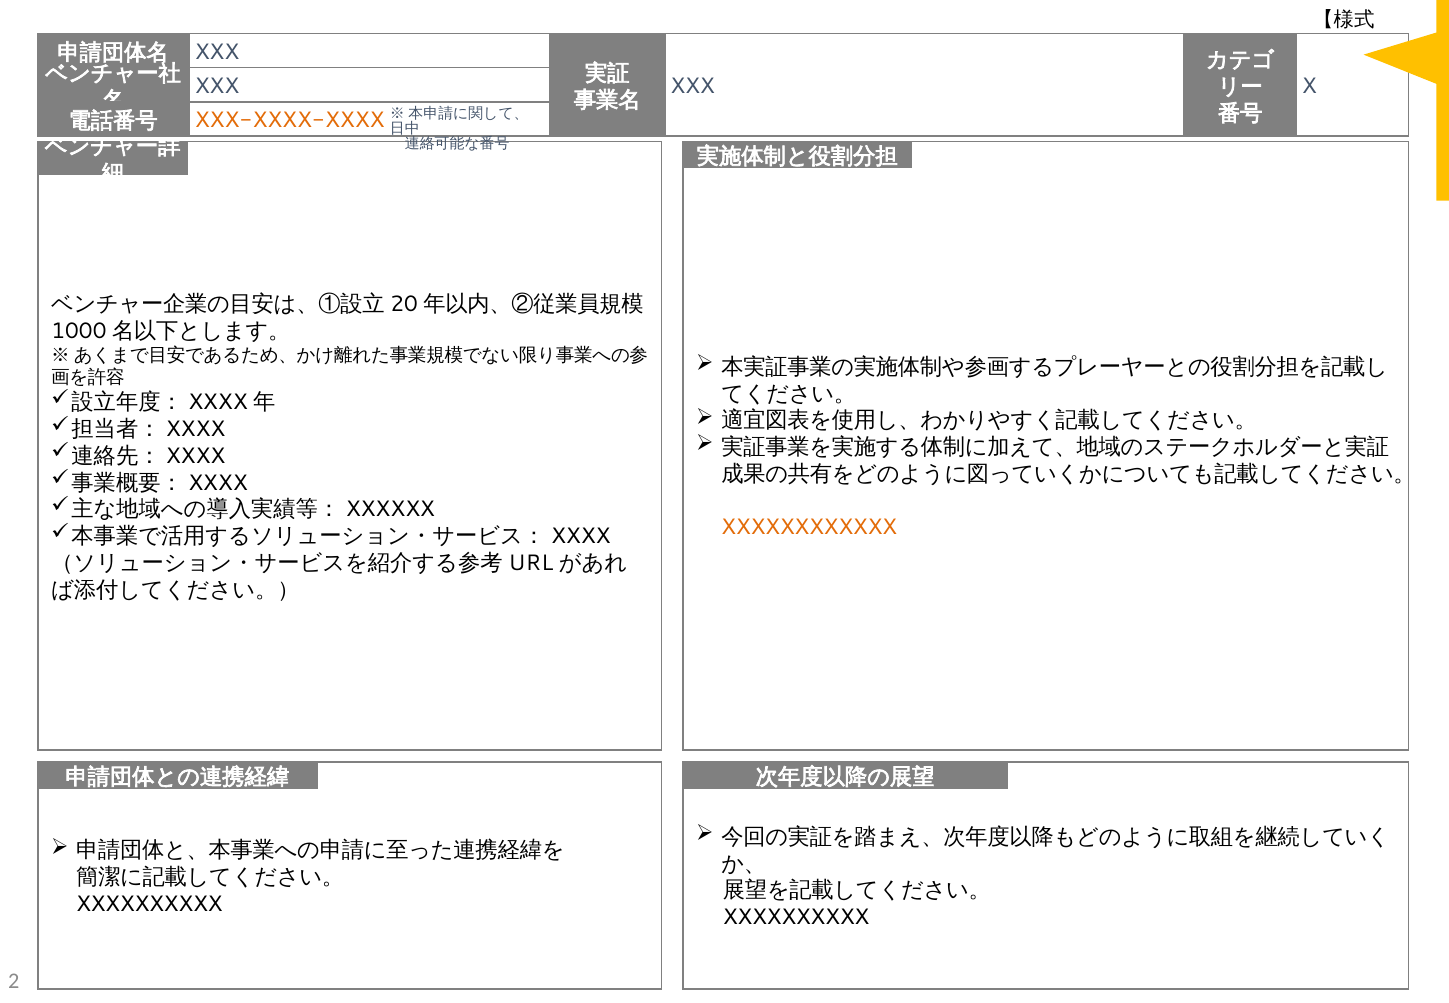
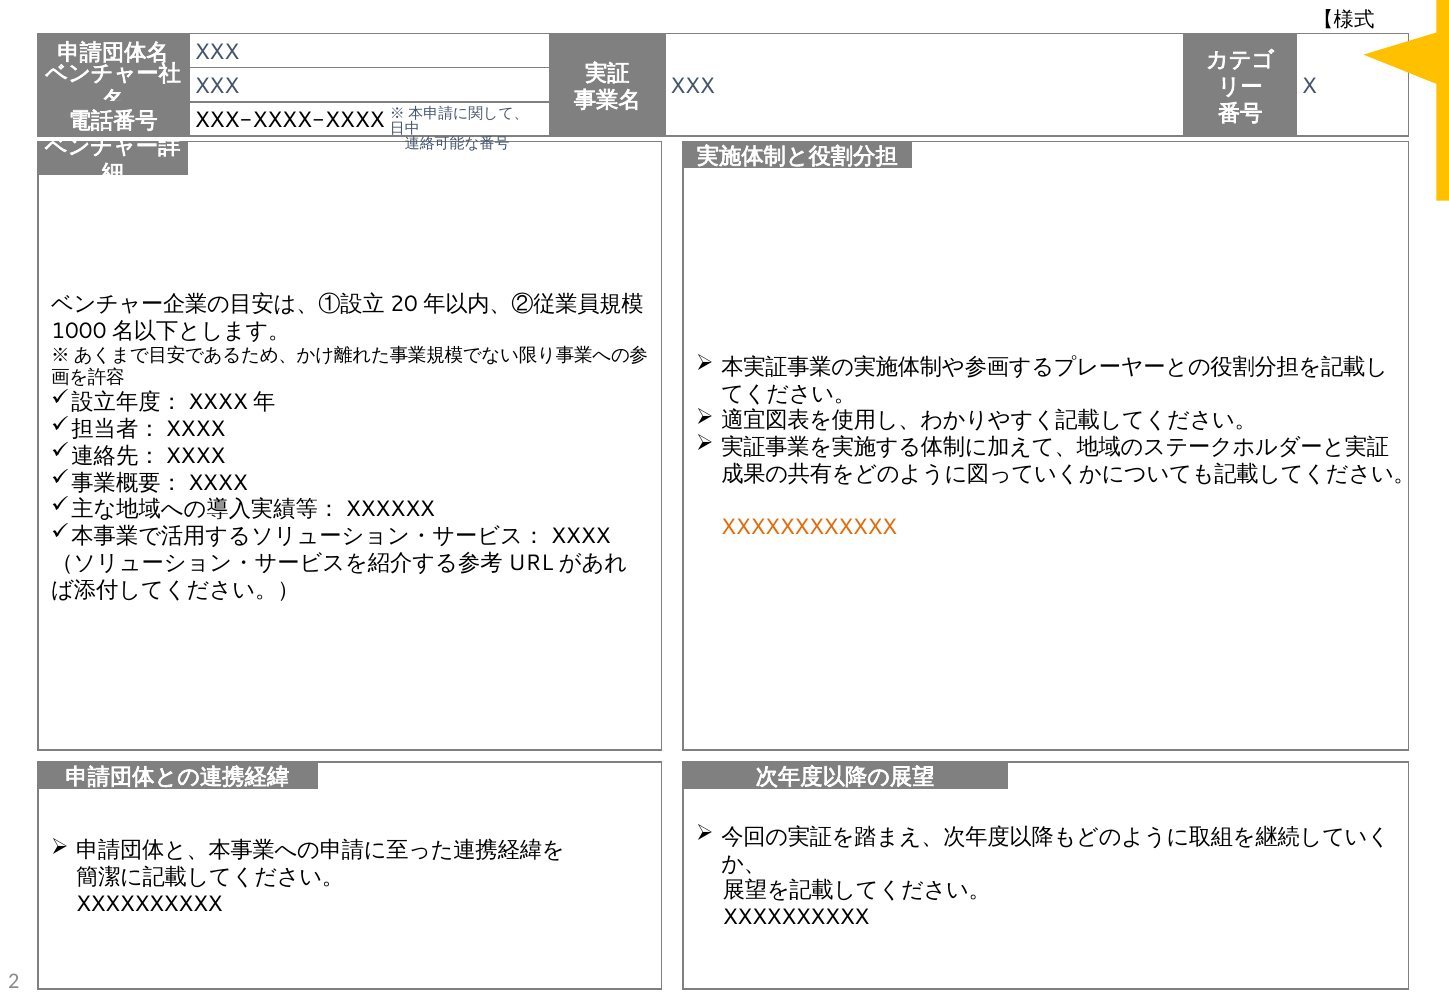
XXX-XXXX-XXXX colour: orange -> black
